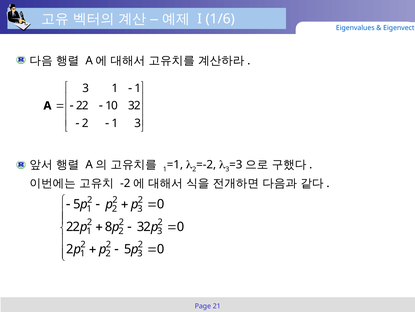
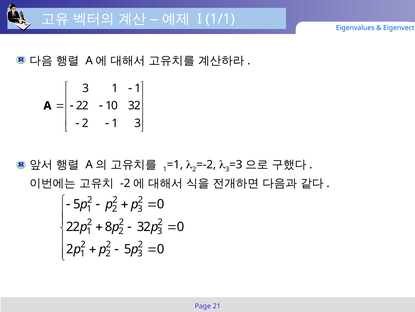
1/6: 1/6 -> 1/1
